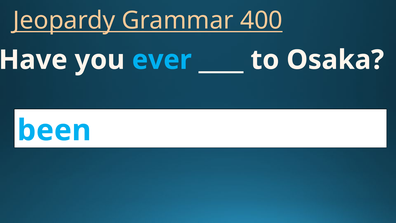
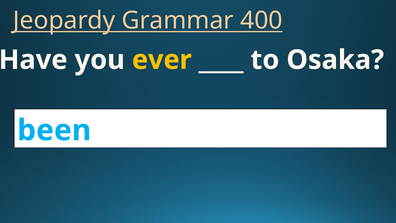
ever colour: light blue -> yellow
